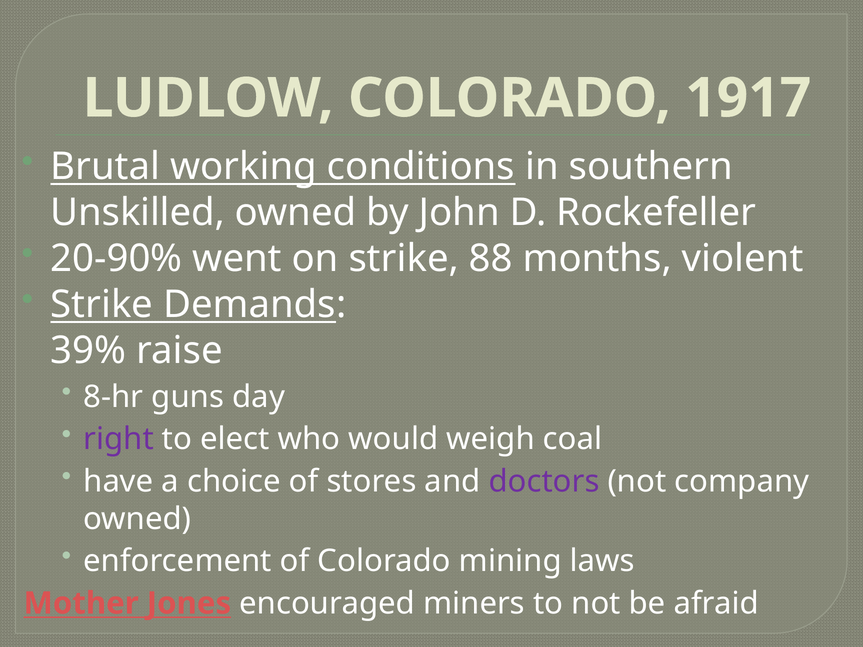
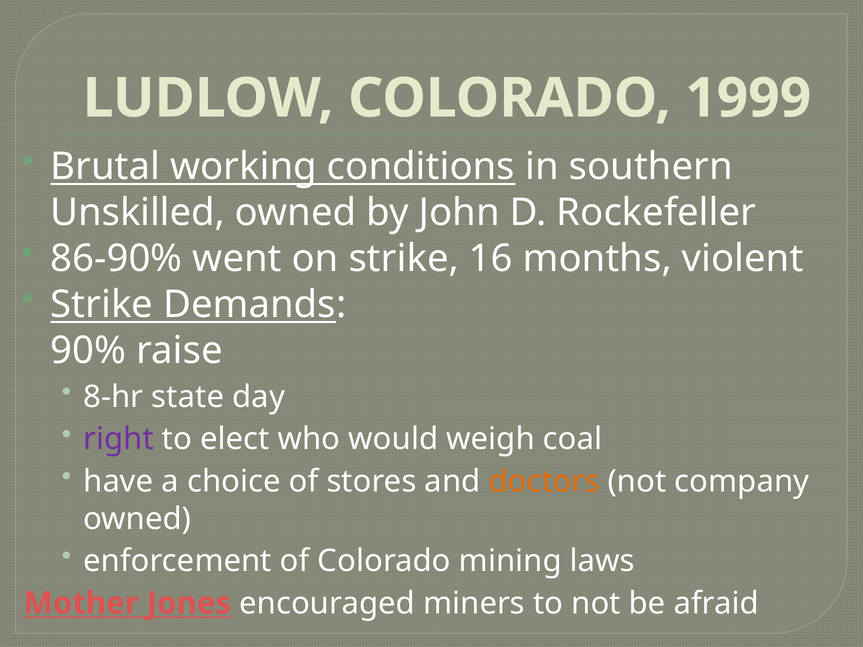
1917: 1917 -> 1999
20-90%: 20-90% -> 86-90%
88: 88 -> 16
39%: 39% -> 90%
guns: guns -> state
doctors colour: purple -> orange
